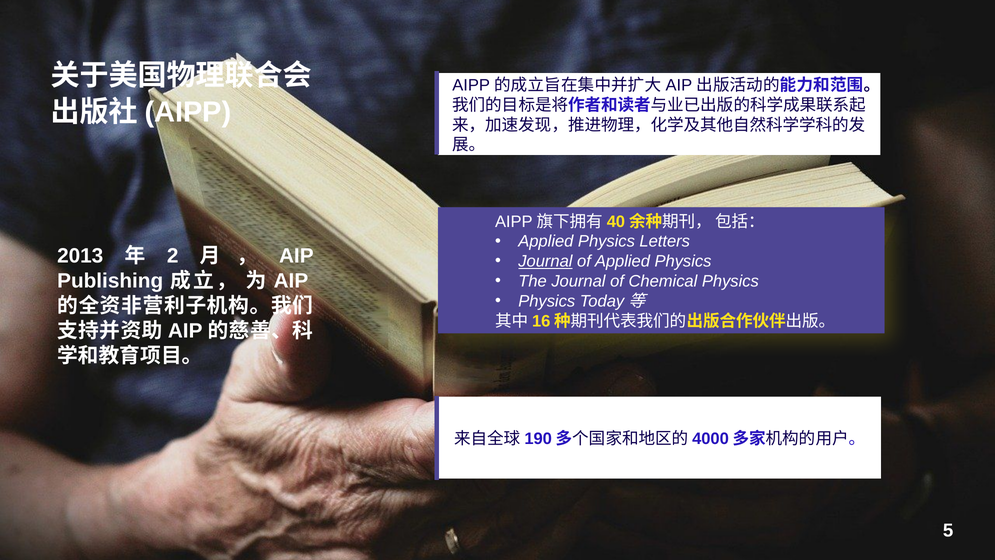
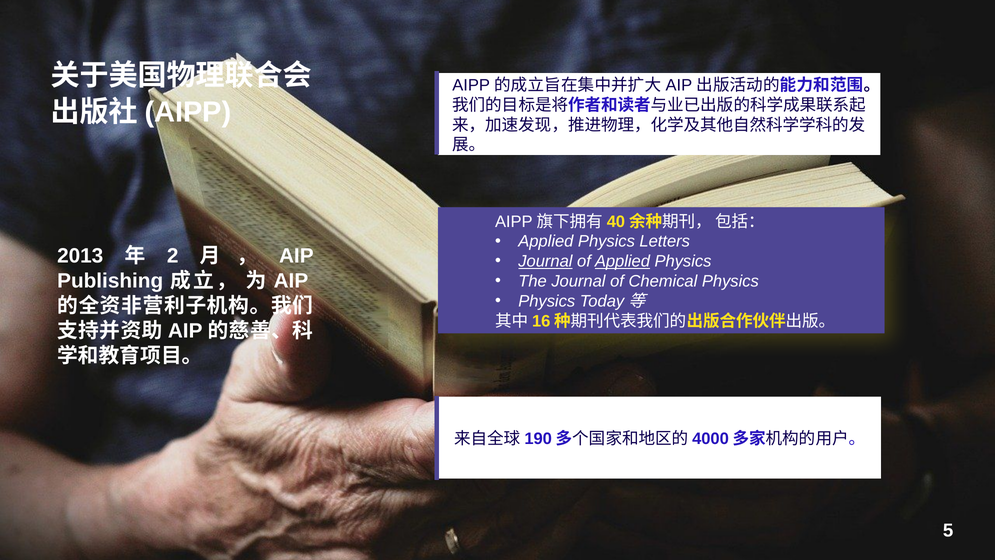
Applied at (622, 261) underline: none -> present
